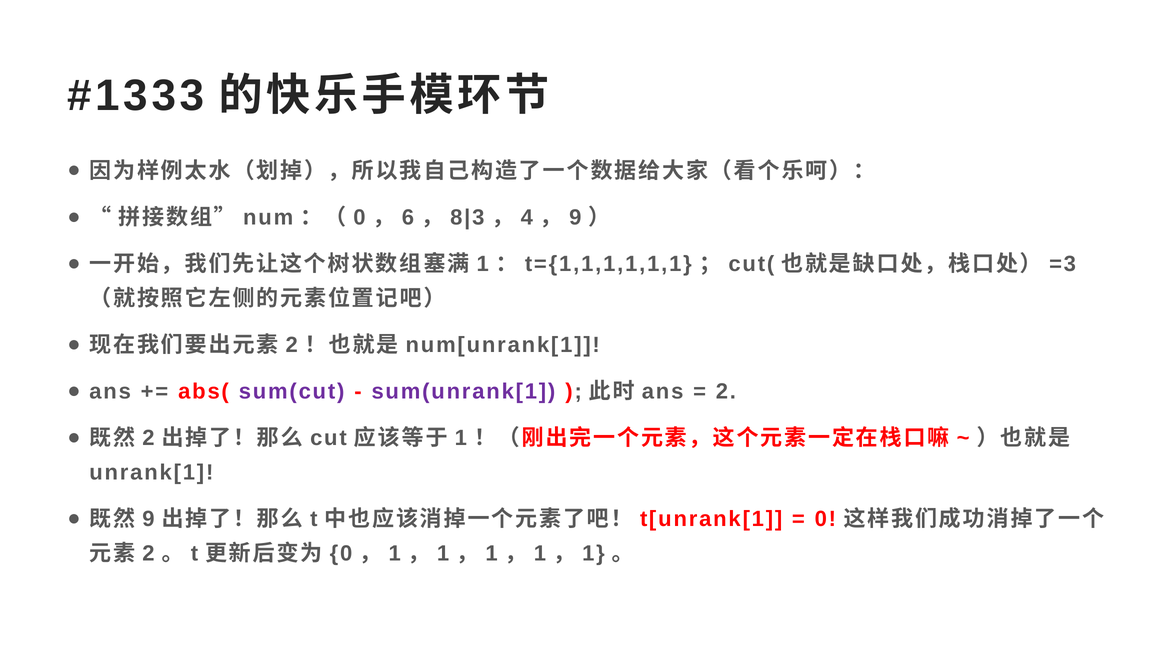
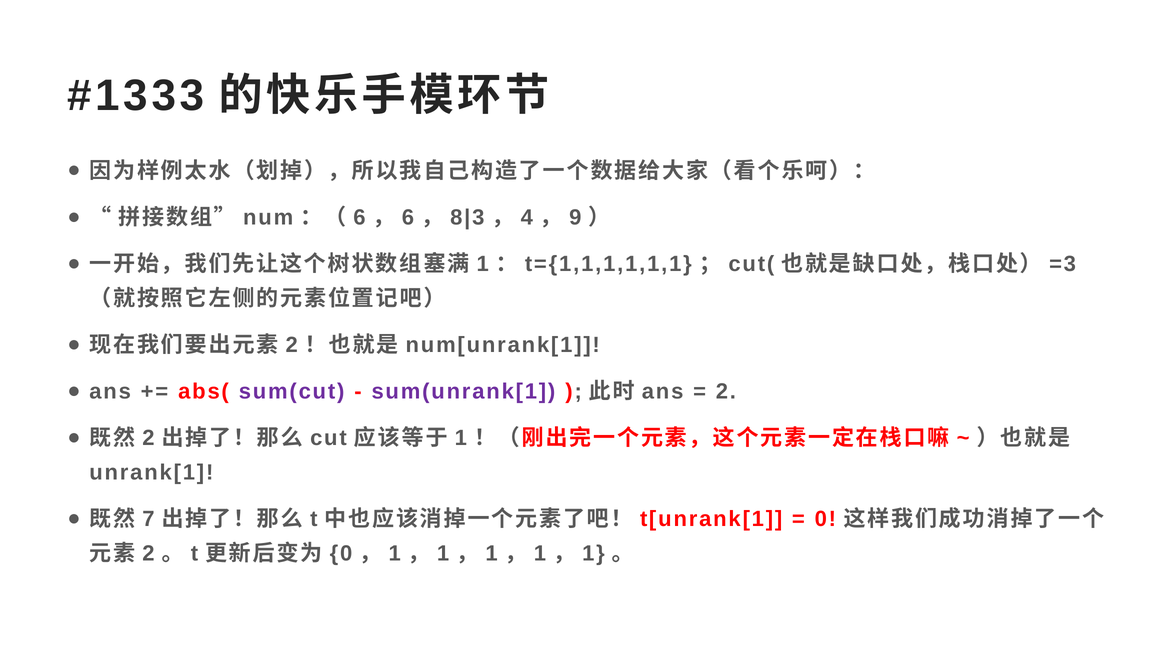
0 at (359, 217): 0 -> 6
9 at (148, 519): 9 -> 7
